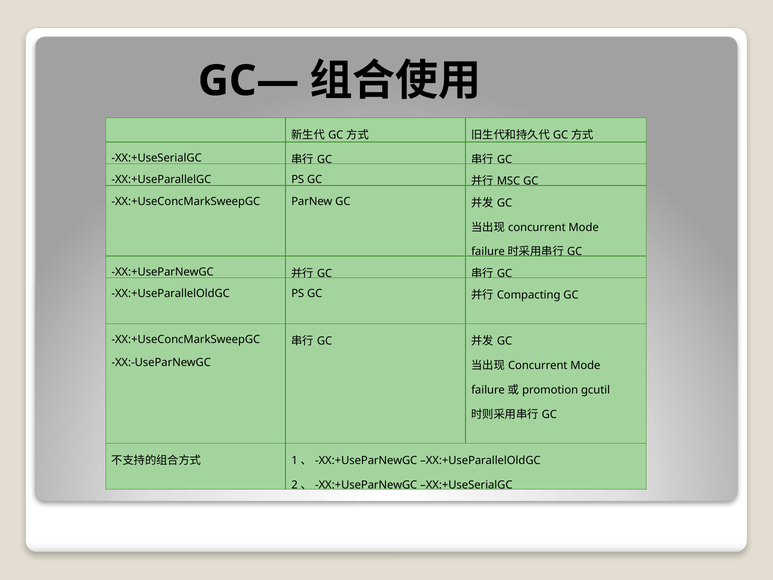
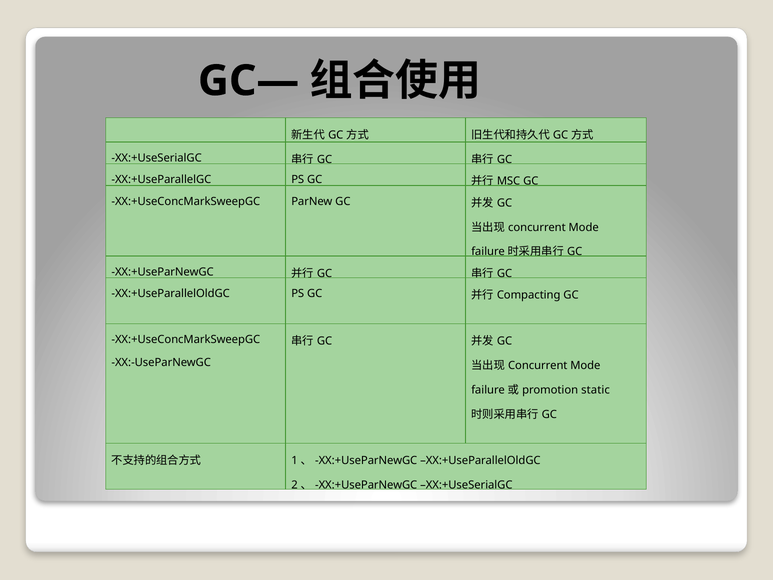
gcutil: gcutil -> static
